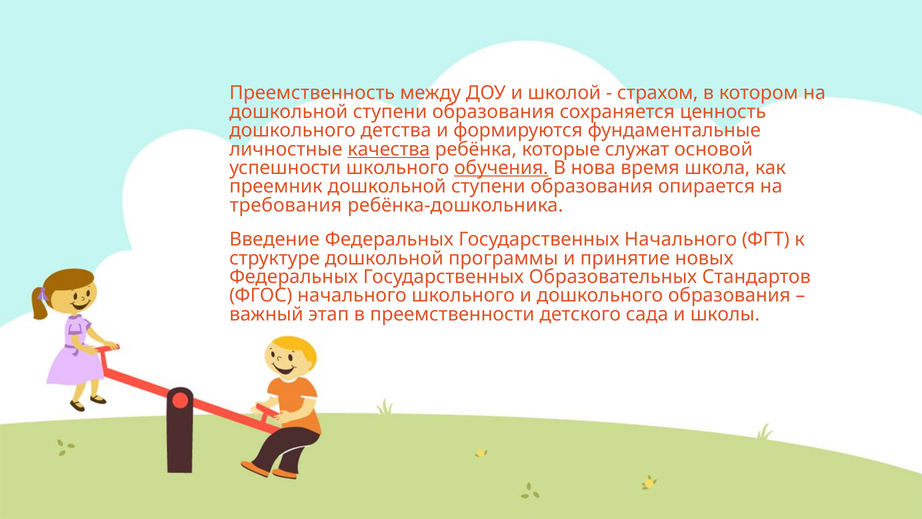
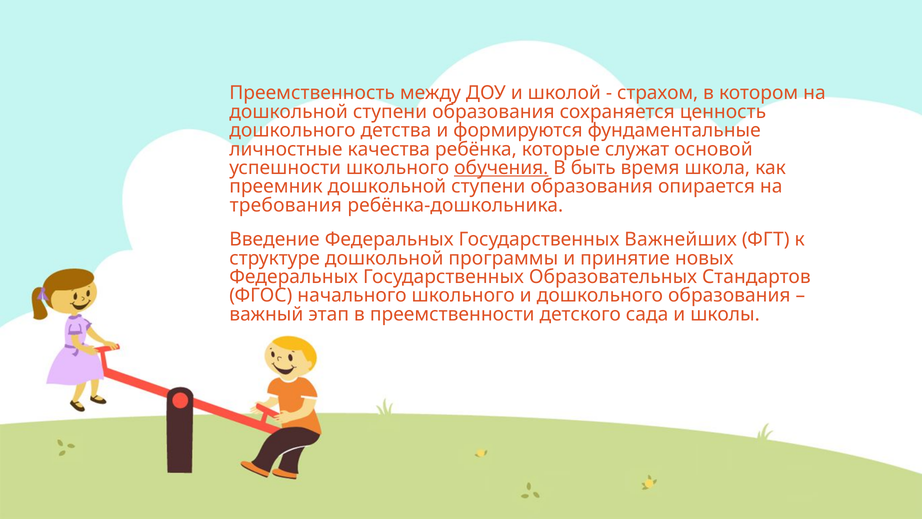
качества underline: present -> none
нова: нова -> быть
Государственных Начального: Начального -> Важнейших
